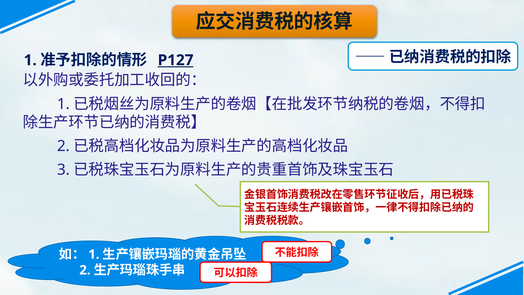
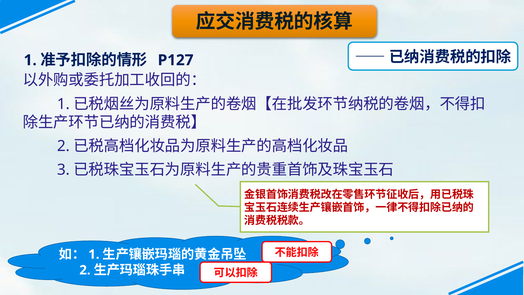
P127 underline: present -> none
